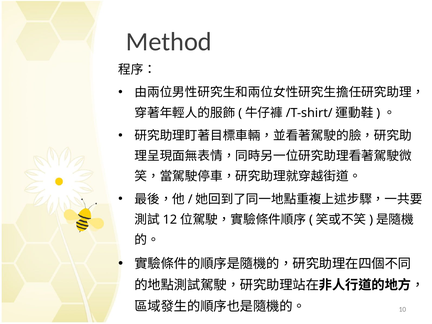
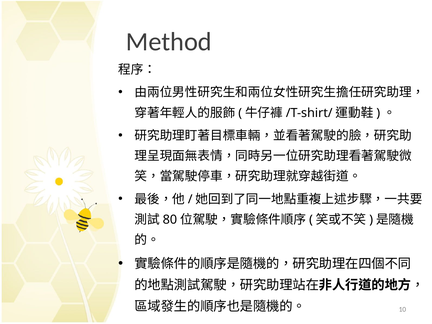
12: 12 -> 80
